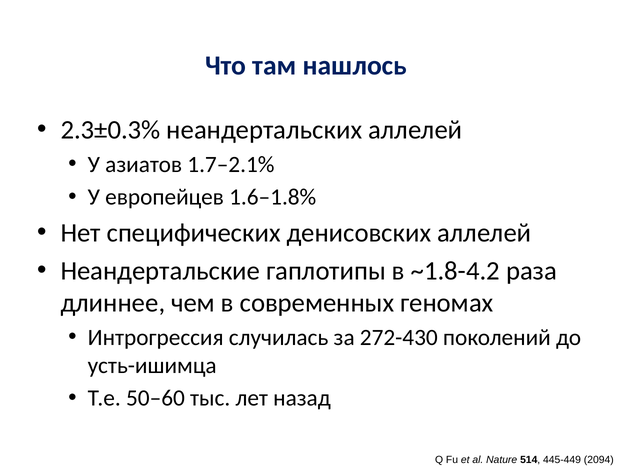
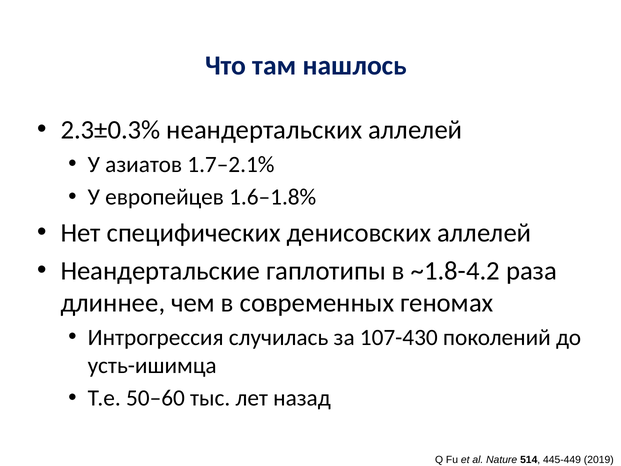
272-430: 272-430 -> 107-430
2094: 2094 -> 2019
